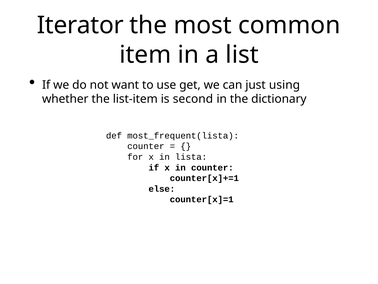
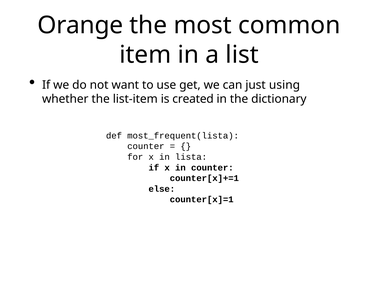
Iterator: Iterator -> Orange
second: second -> created
